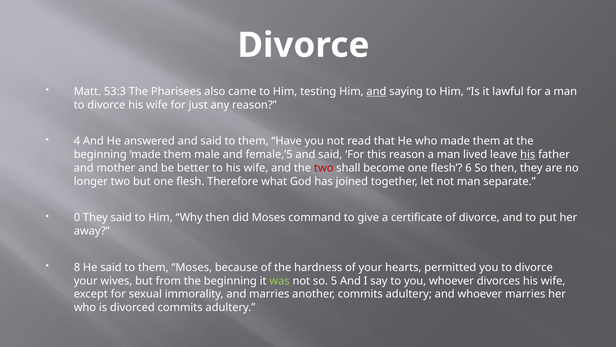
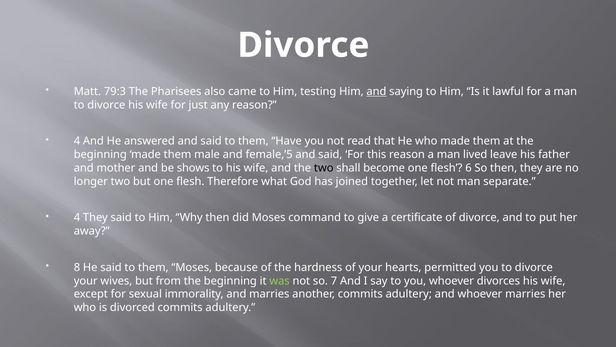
53:3: 53:3 -> 79:3
his at (528, 154) underline: present -> none
better: better -> shows
two at (324, 168) colour: red -> black
0 at (77, 217): 0 -> 4
5: 5 -> 7
